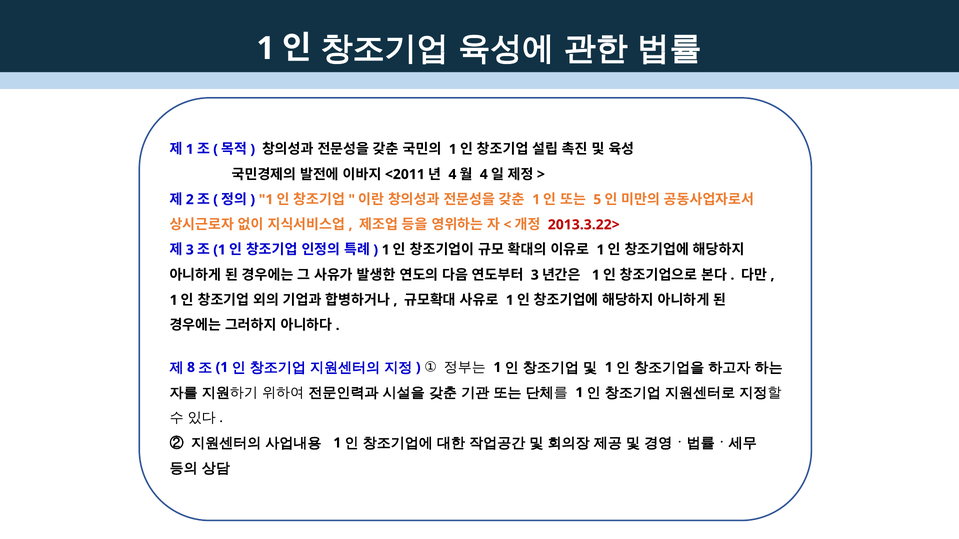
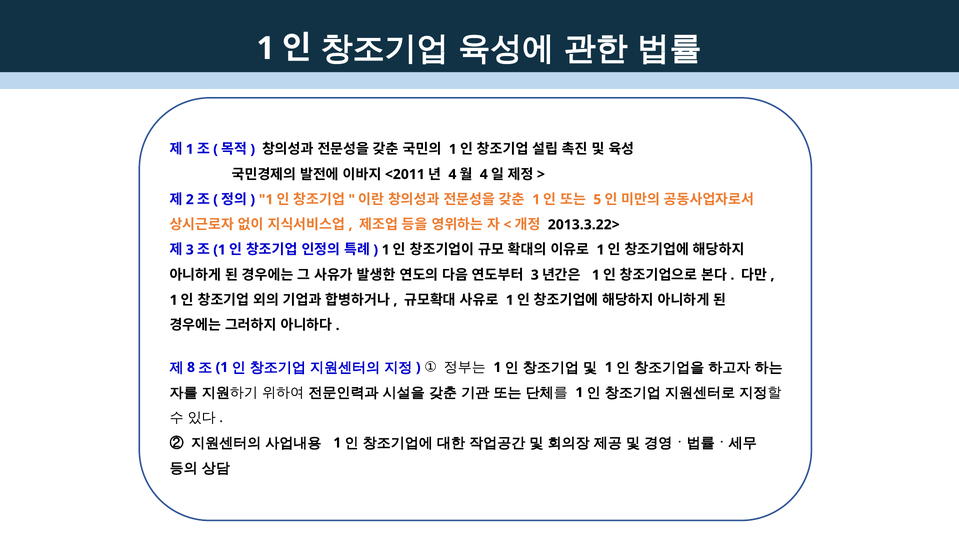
2013.3.22> colour: red -> black
